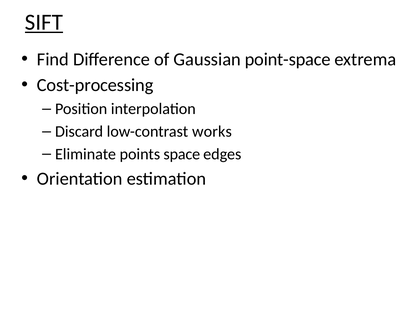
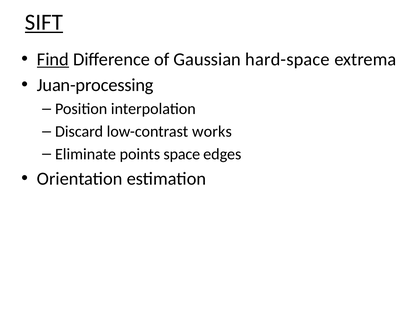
Find underline: none -> present
point-space: point-space -> hard-space
Cost-processing: Cost-processing -> Juan-processing
